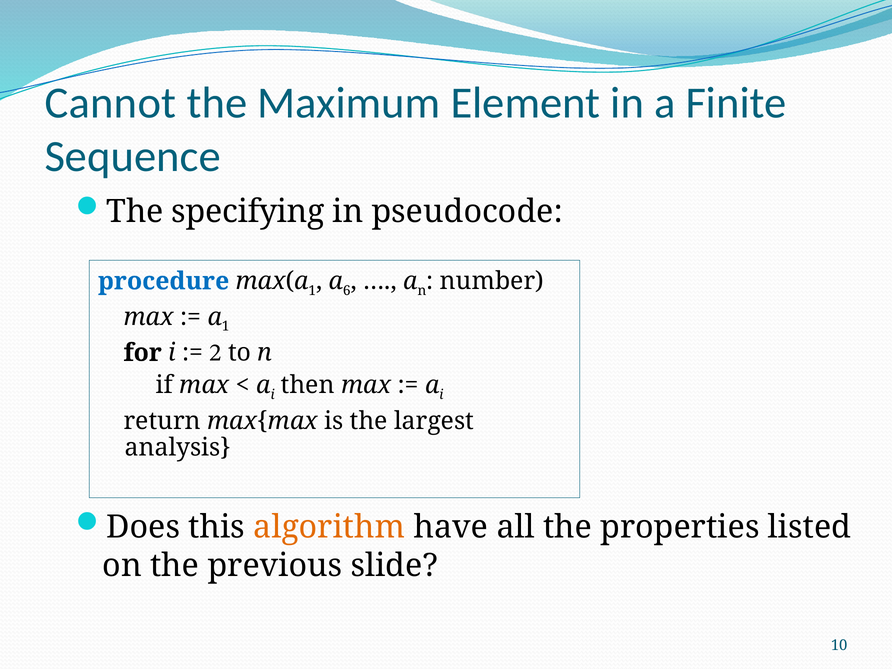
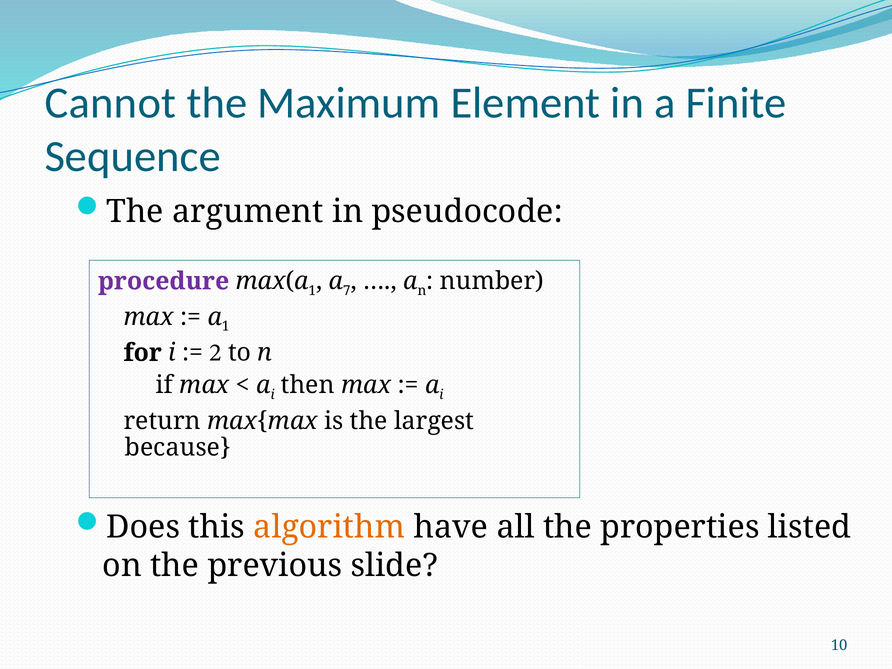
specifying: specifying -> argument
procedure colour: blue -> purple
6: 6 -> 7
analysis: analysis -> because
